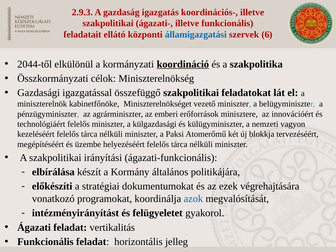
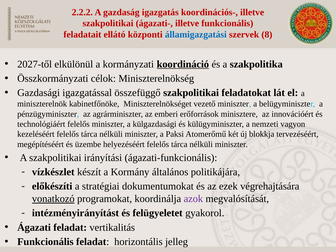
2.9.3: 2.9.3 -> 2.2.2
6: 6 -> 8
2044-től: 2044-től -> 2027-től
elbírálása: elbírálása -> vízkészlet
vonatkozó underline: none -> present
azok colour: blue -> purple
